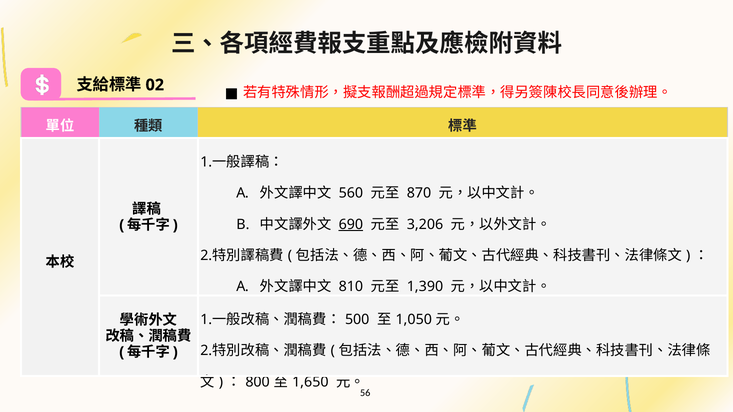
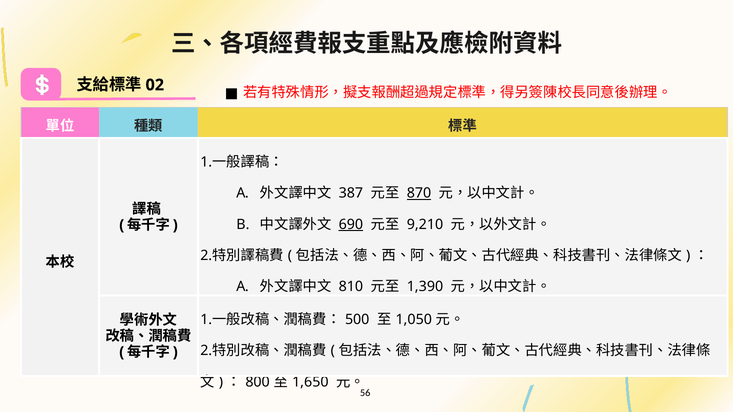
560: 560 -> 387
870 underline: none -> present
3,206: 3,206 -> 9,210
